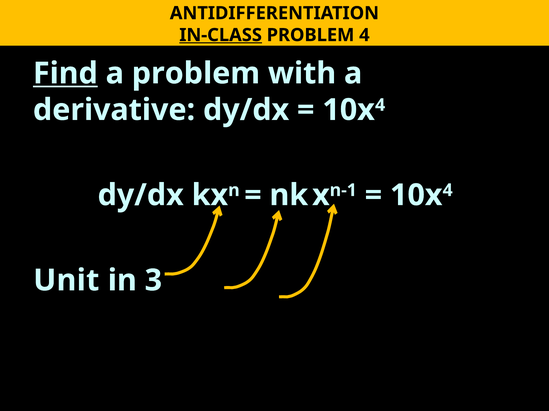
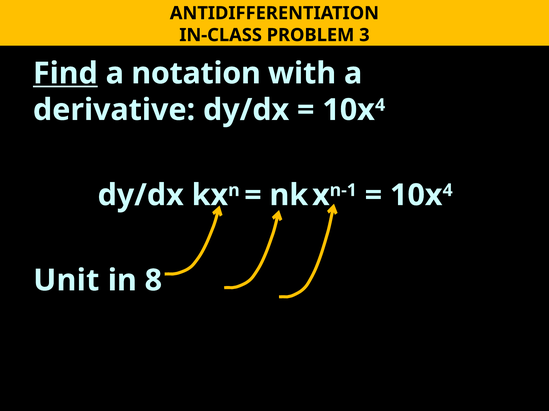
IN-CLASS underline: present -> none
PROBLEM 4: 4 -> 3
a problem: problem -> notation
3: 3 -> 8
